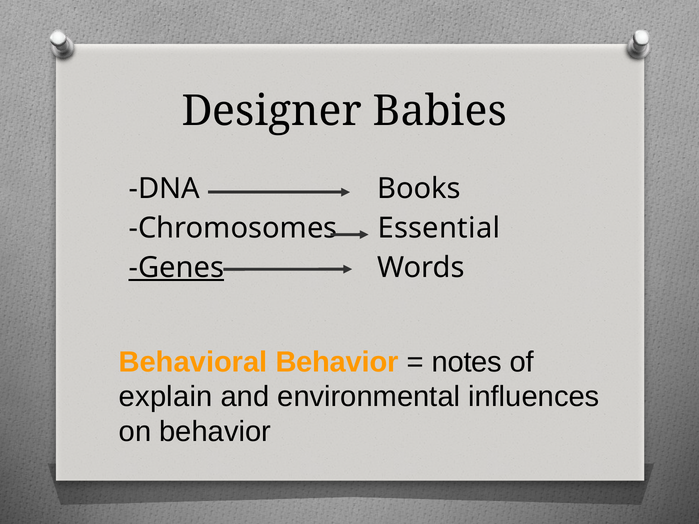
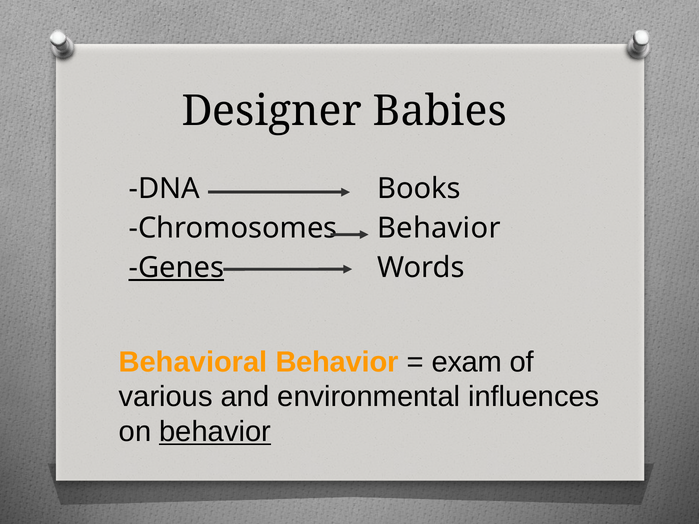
Essential at (439, 228): Essential -> Behavior
notes: notes -> exam
explain: explain -> various
behavior at (215, 432) underline: none -> present
